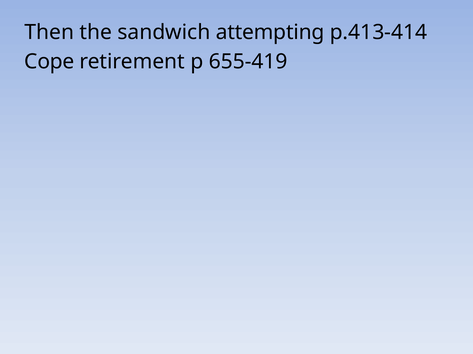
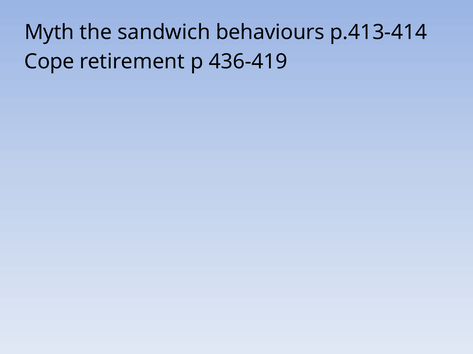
Then: Then -> Myth
attempting: attempting -> behaviours
655-419: 655-419 -> 436-419
